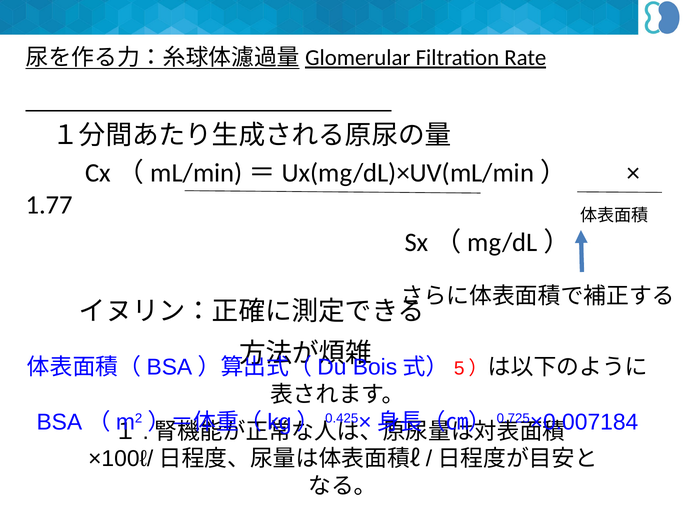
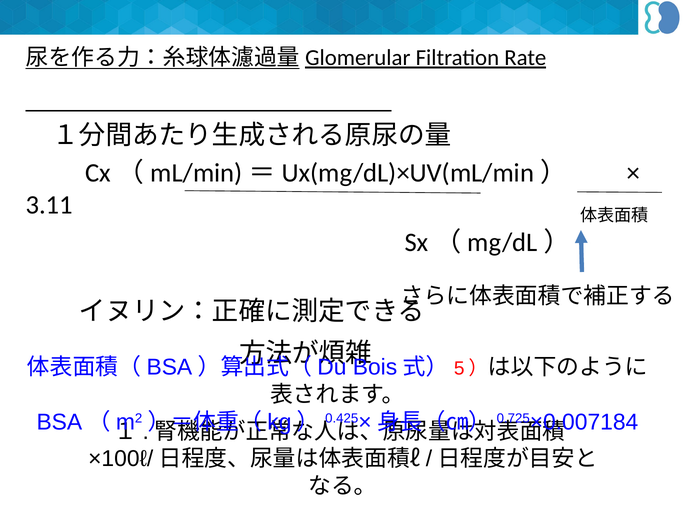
1.77: 1.77 -> 3.11
